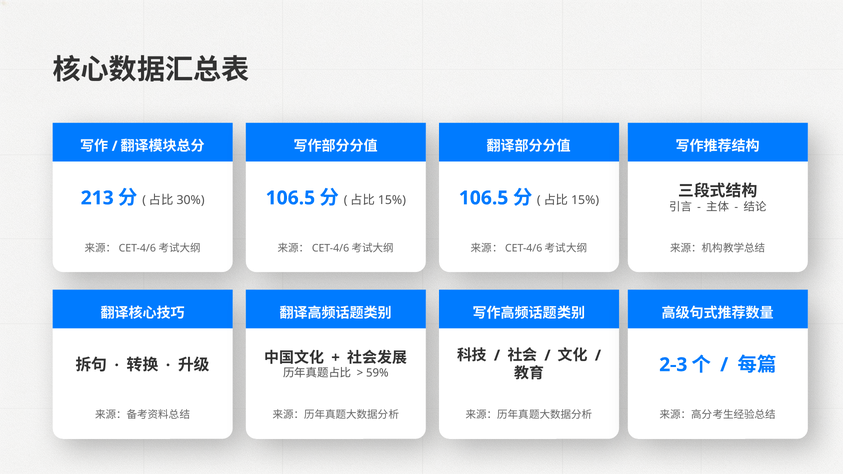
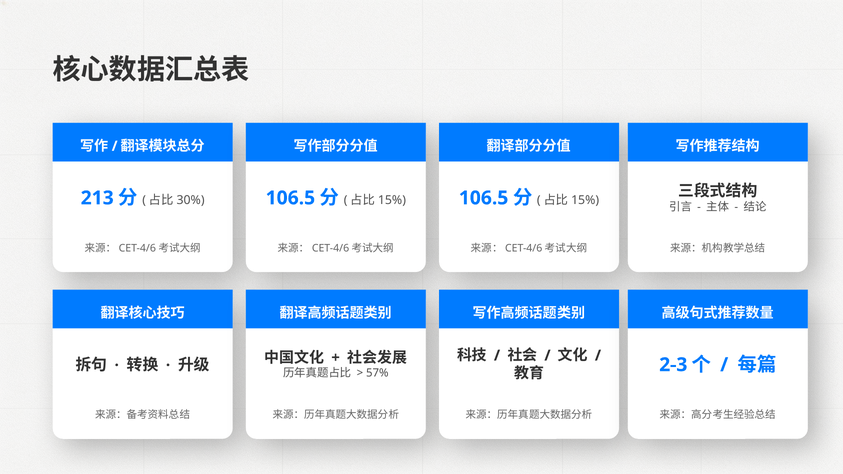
59%: 59% -> 57%
